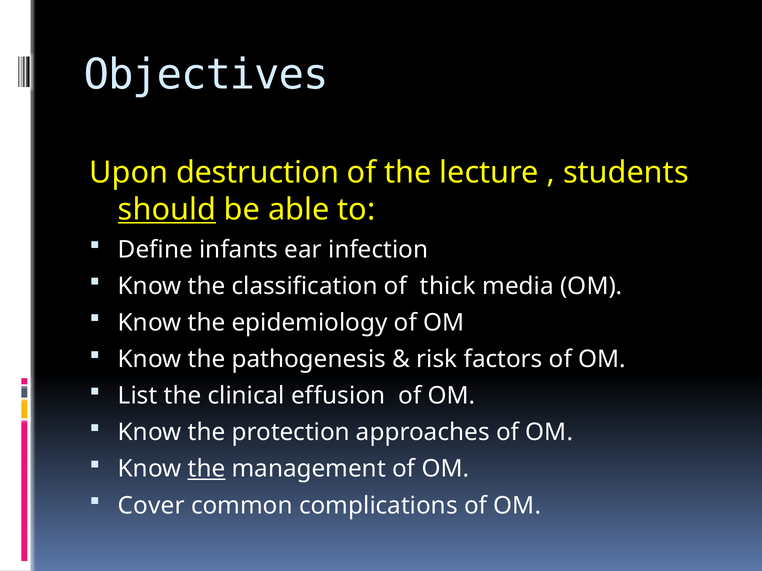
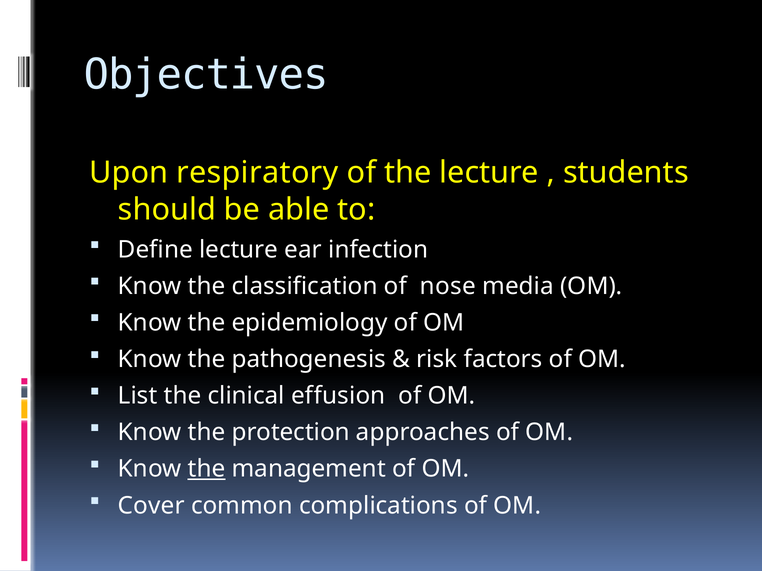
destruction: destruction -> respiratory
should underline: present -> none
Define infants: infants -> lecture
thick: thick -> nose
